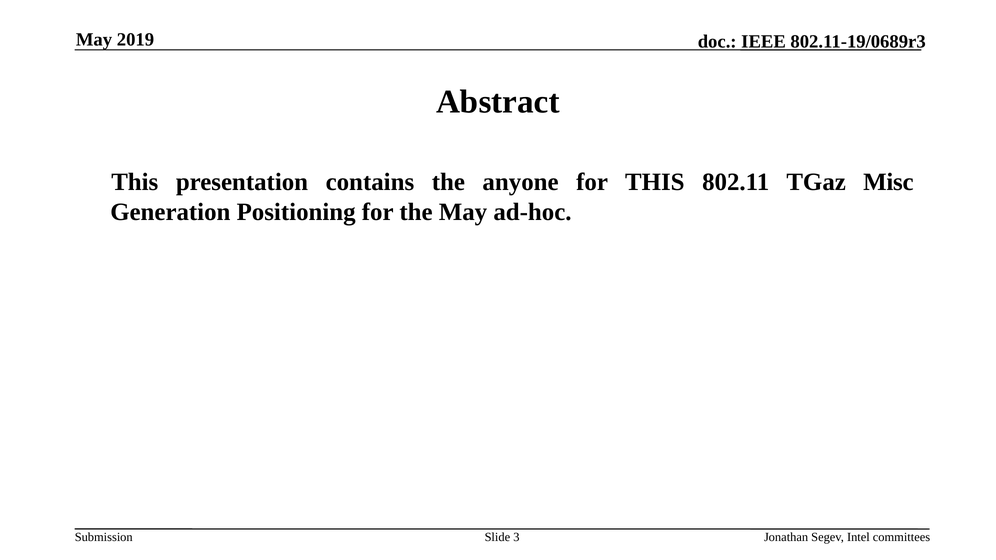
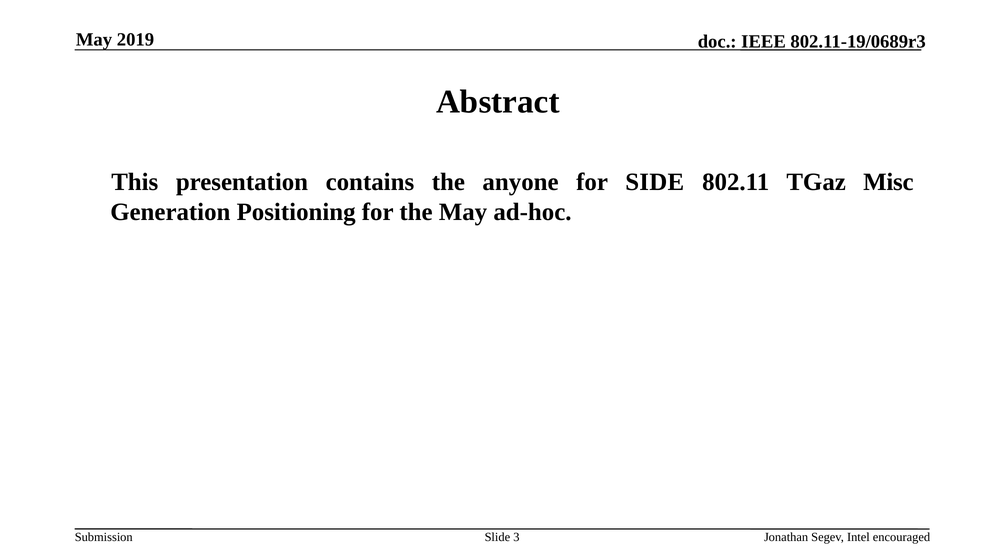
for THIS: THIS -> SIDE
committees: committees -> encouraged
